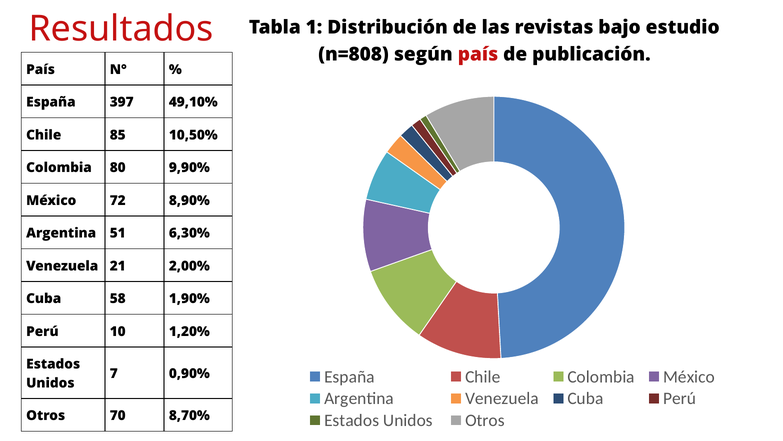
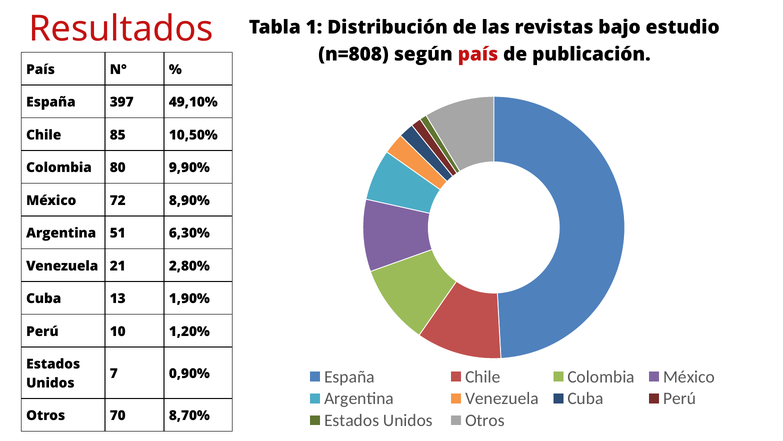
2,00%: 2,00% -> 2,80%
58: 58 -> 13
